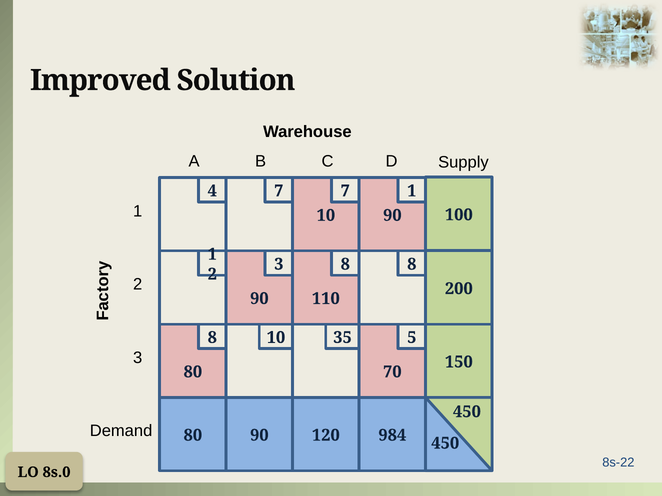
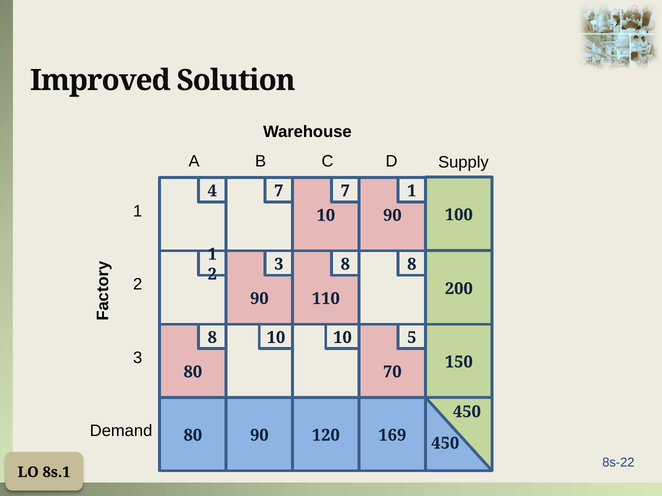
10 35: 35 -> 10
984: 984 -> 169
8s.0: 8s.0 -> 8s.1
